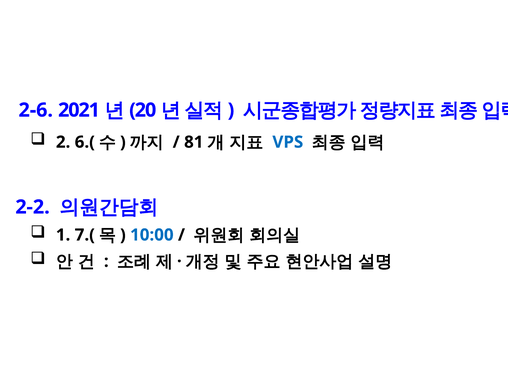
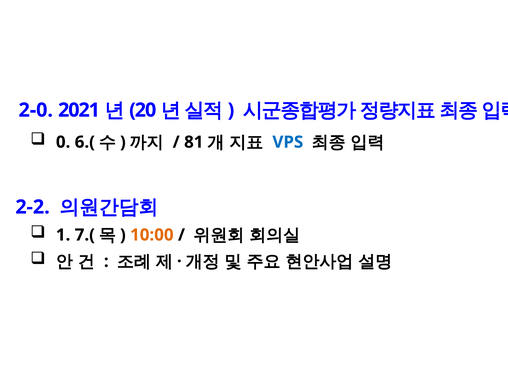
2-6: 2-6 -> 2-0
2: 2 -> 0
10:00 colour: blue -> orange
